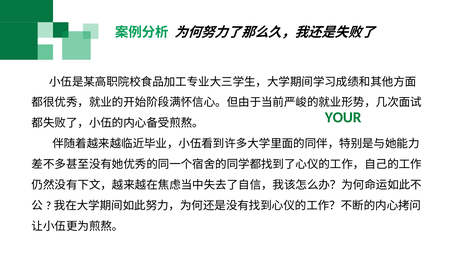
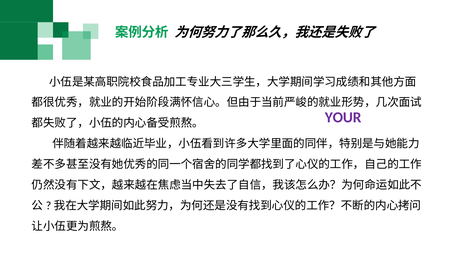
YOUR colour: green -> purple
